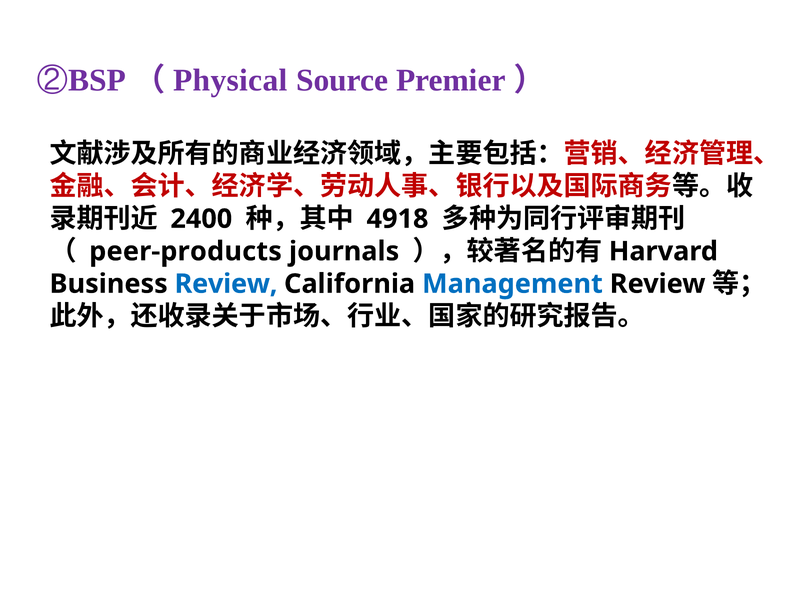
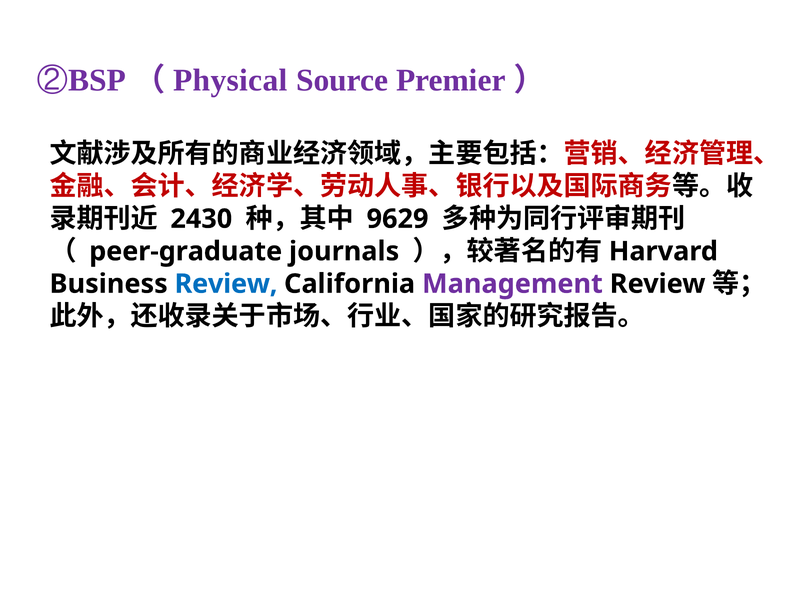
2400: 2400 -> 2430
4918: 4918 -> 9629
peer-products: peer-products -> peer-graduate
Management colour: blue -> purple
